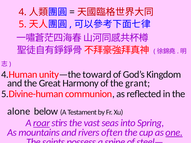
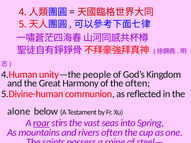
toward: toward -> people
the grant: grant -> often
one underline: present -> none
